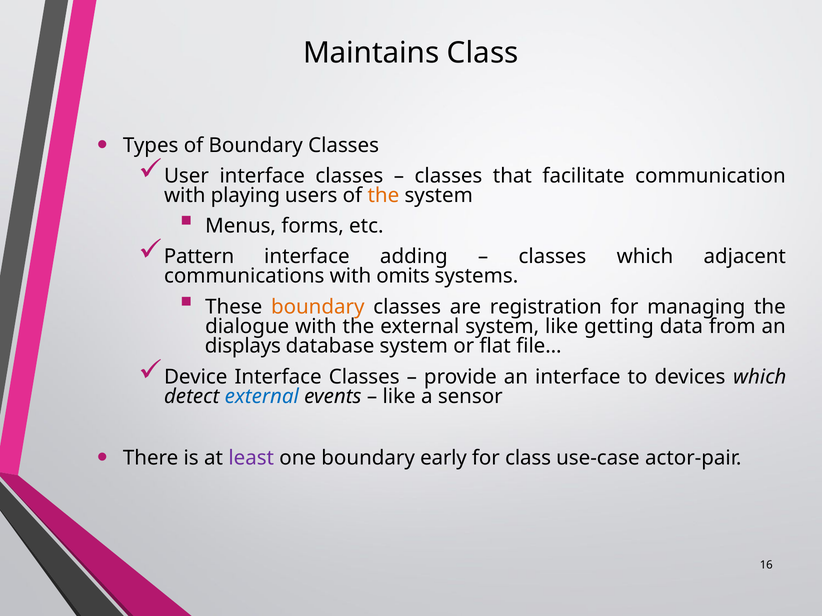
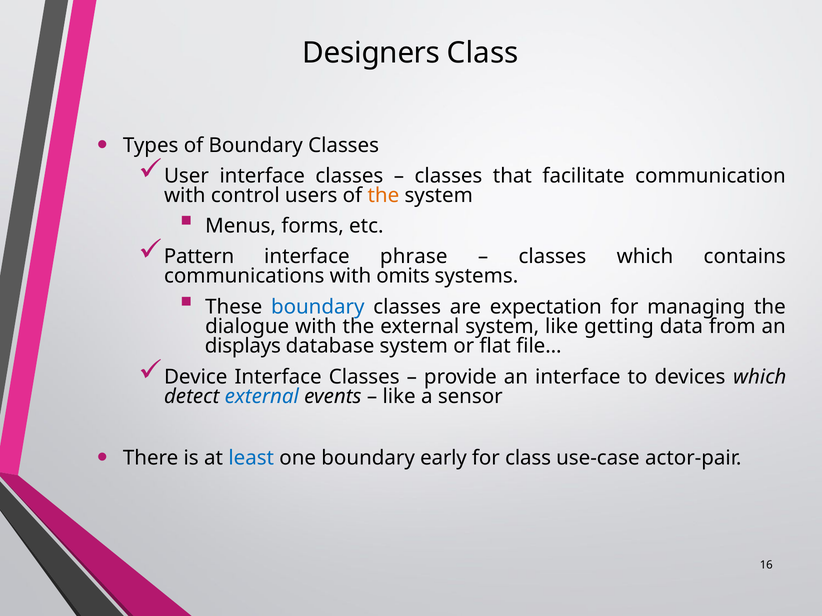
Maintains: Maintains -> Designers
playing: playing -> control
adding: adding -> phrase
adjacent: adjacent -> contains
boundary at (318, 307) colour: orange -> blue
registration: registration -> expectation
least colour: purple -> blue
